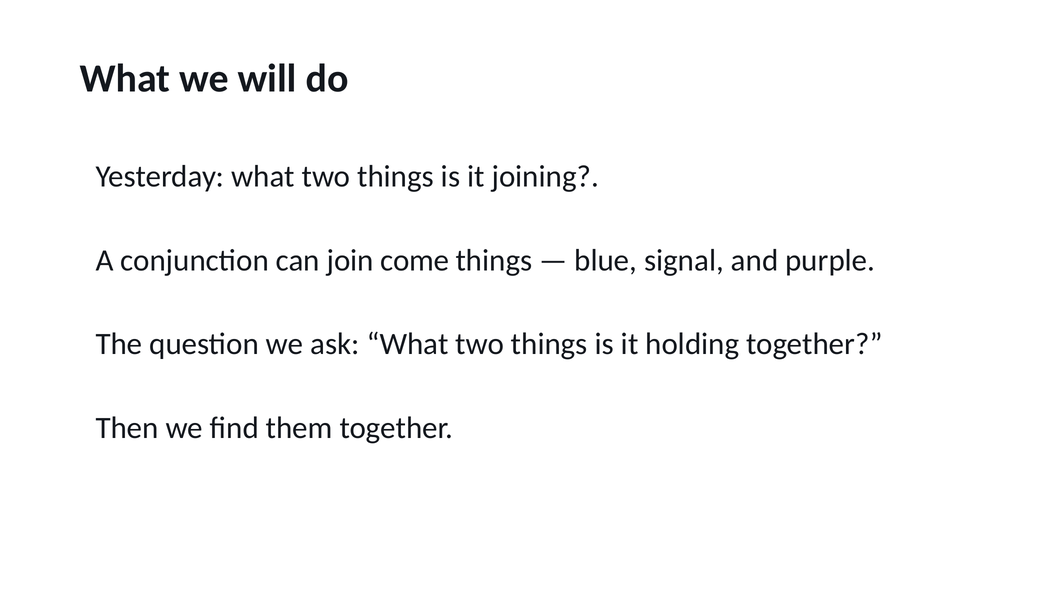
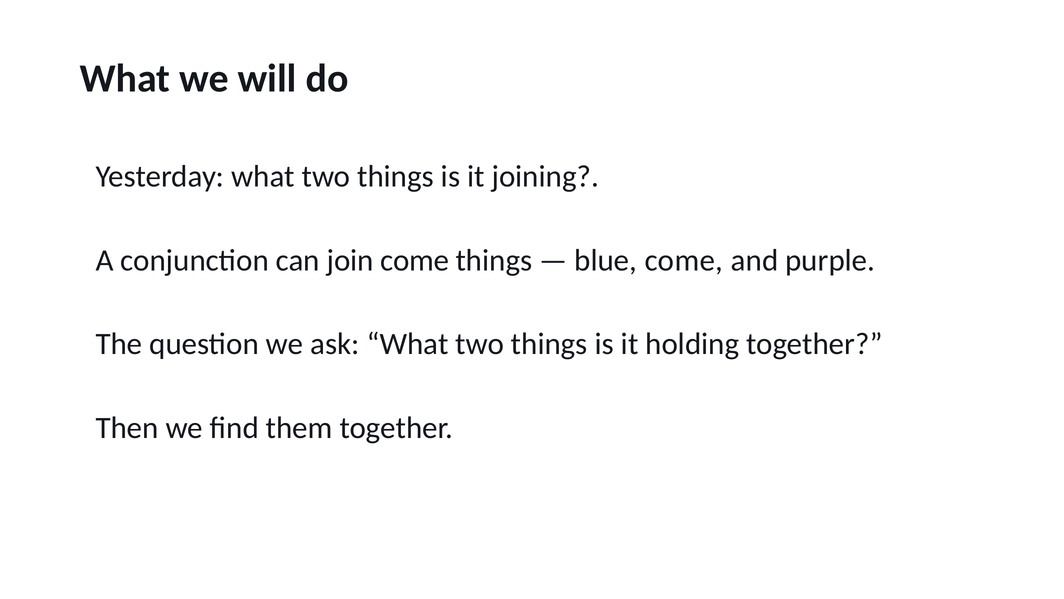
blue signal: signal -> come
